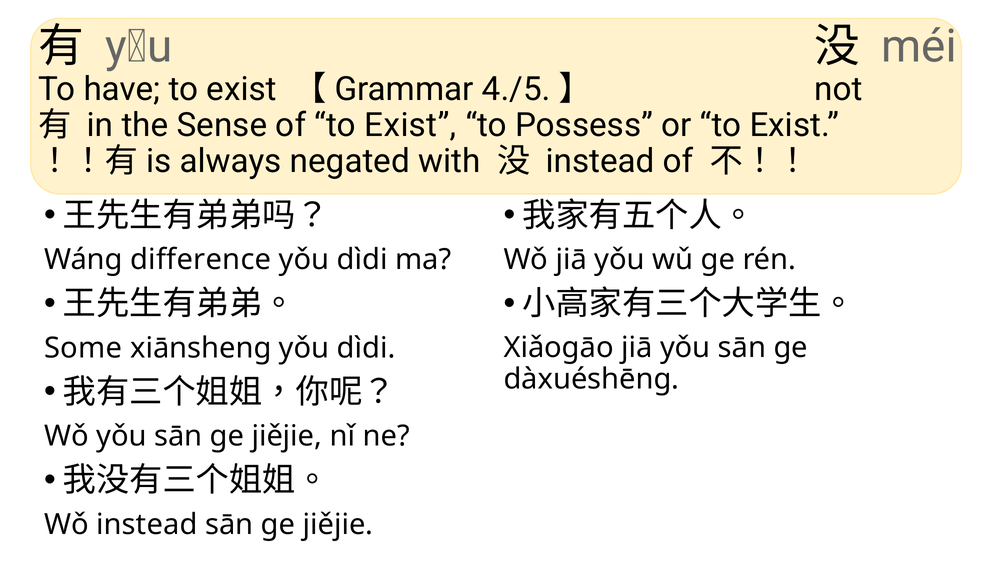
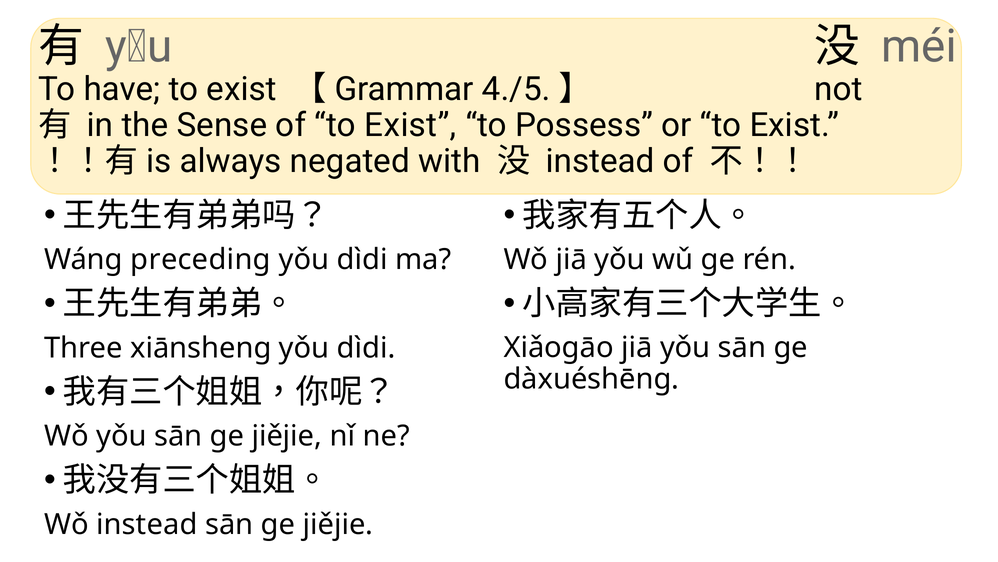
difference: difference -> preceding
Some: Some -> Three
